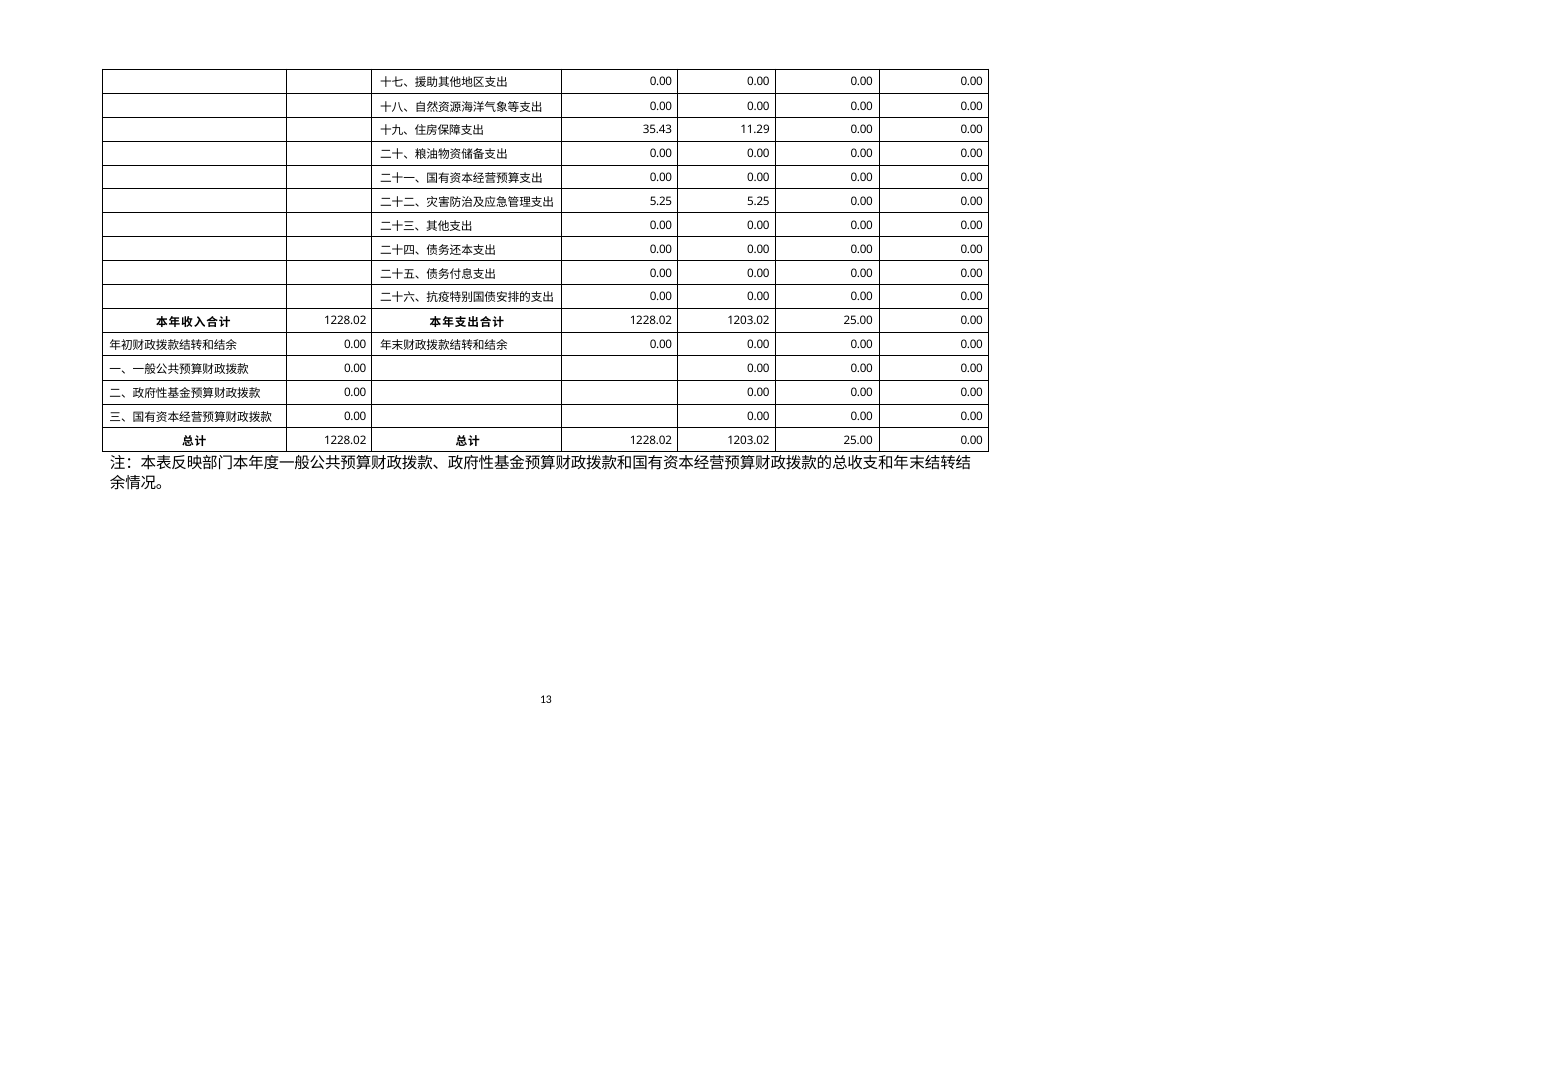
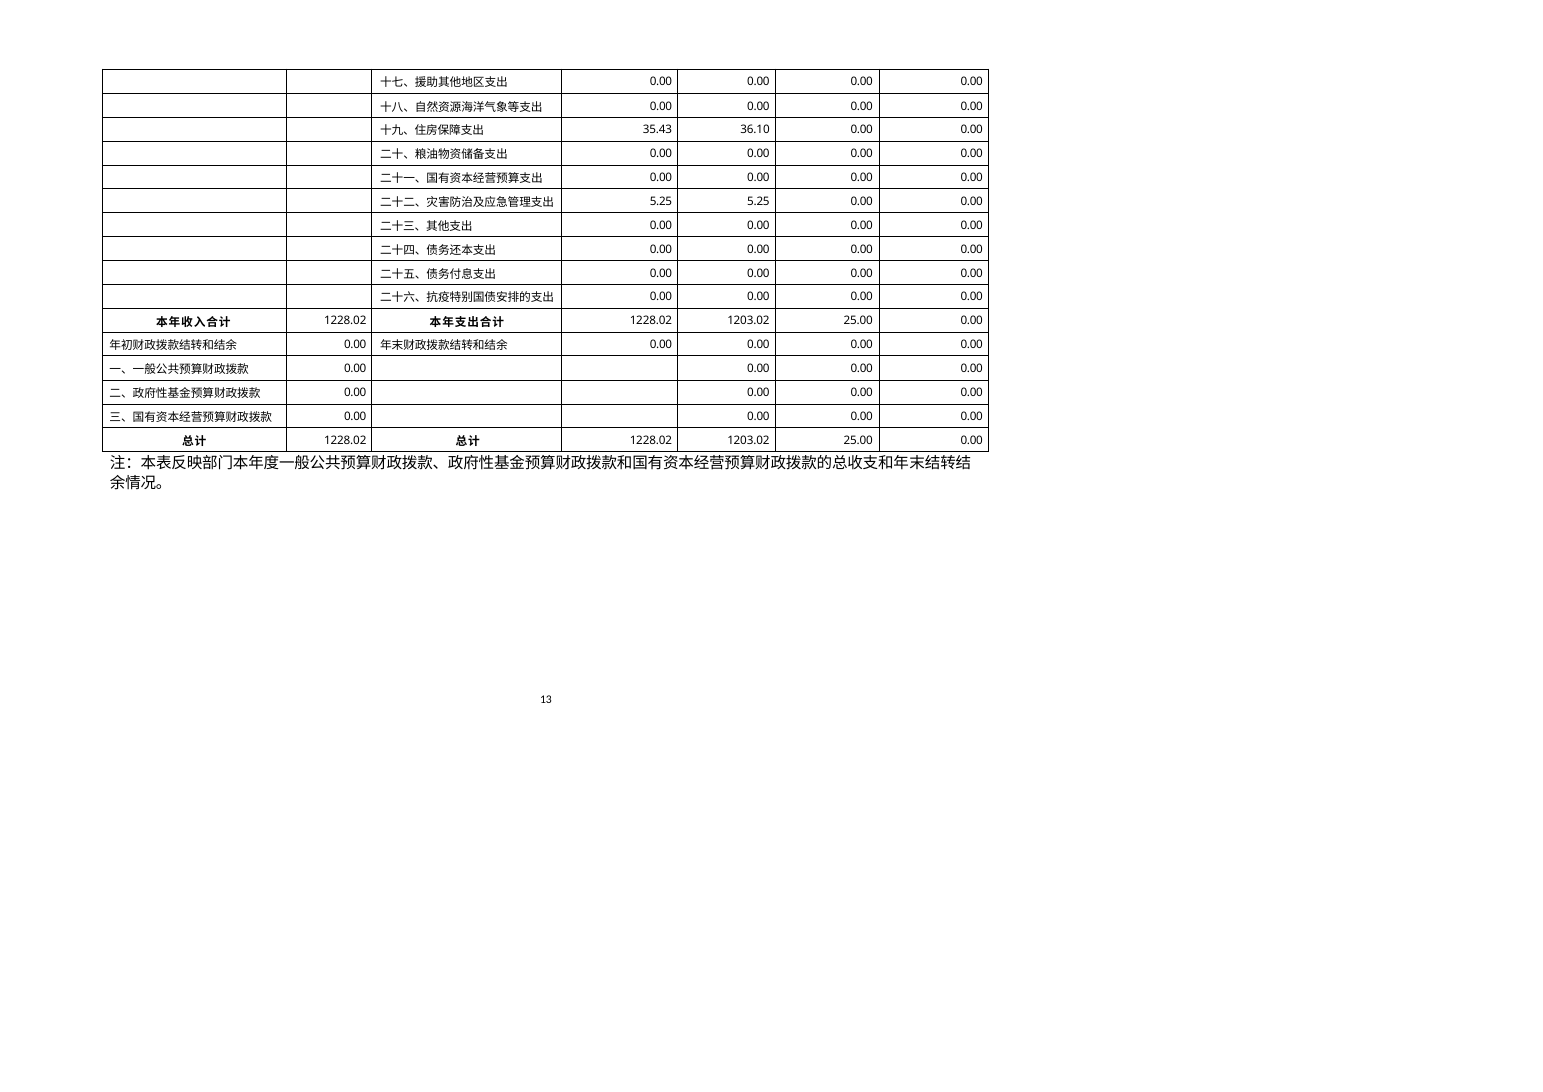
11.29: 11.29 -> 36.10
